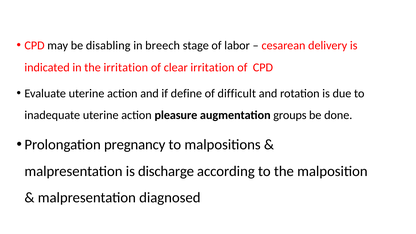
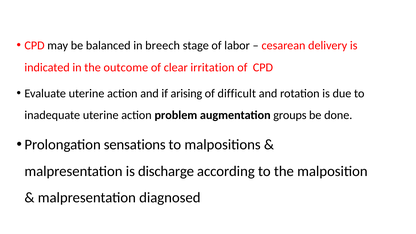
disabling: disabling -> balanced
the irritation: irritation -> outcome
define: define -> arising
pleasure: pleasure -> problem
pregnancy: pregnancy -> sensations
